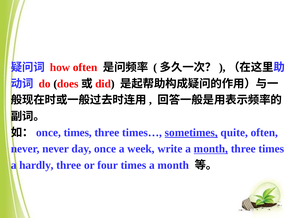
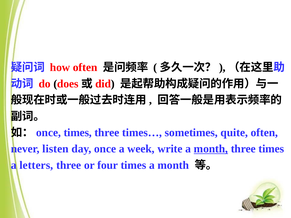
sometimes underline: present -> none
never never: never -> listen
hardly: hardly -> letters
